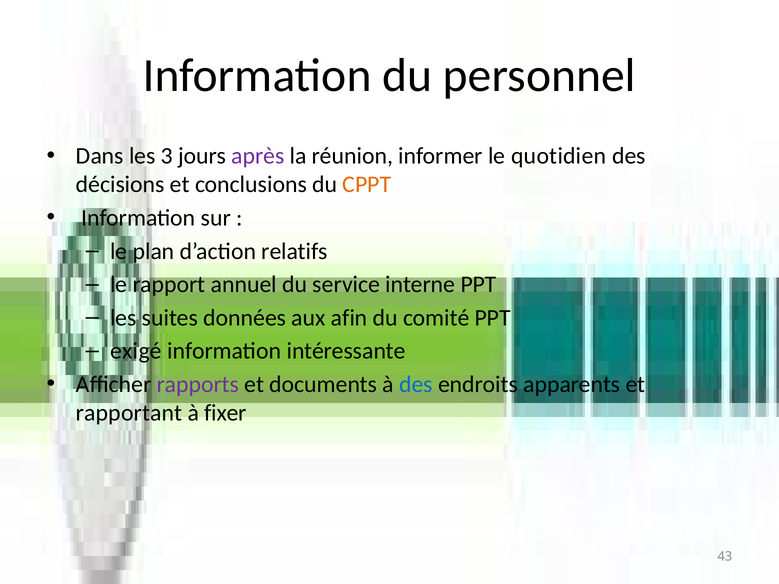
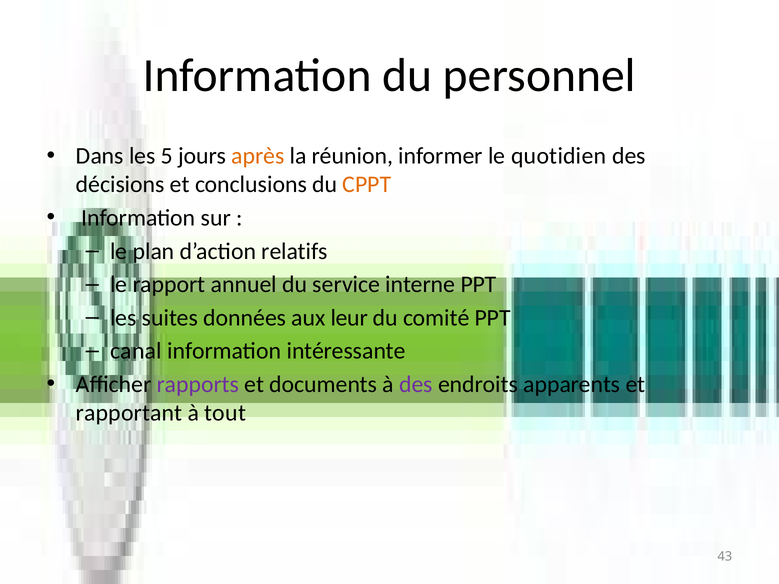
3: 3 -> 5
après colour: purple -> orange
afin: afin -> leur
exigé: exigé -> canal
des at (416, 385) colour: blue -> purple
fixer: fixer -> tout
